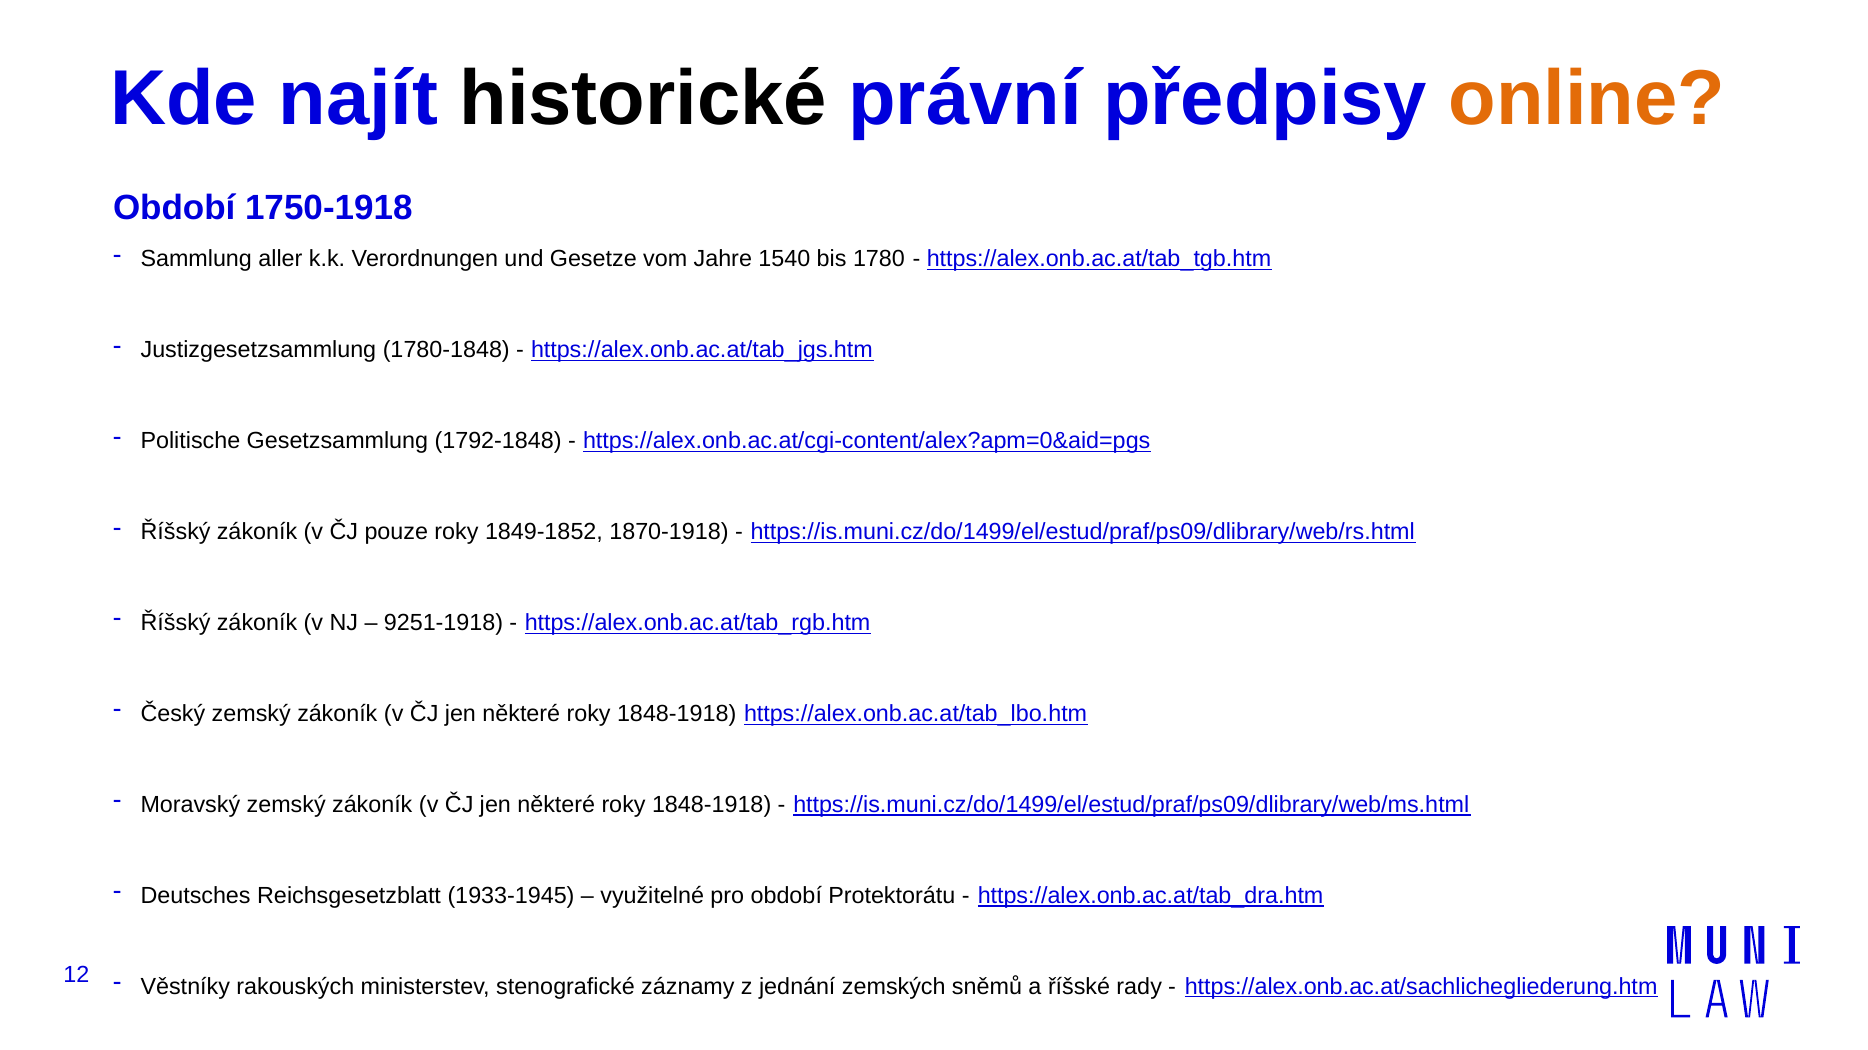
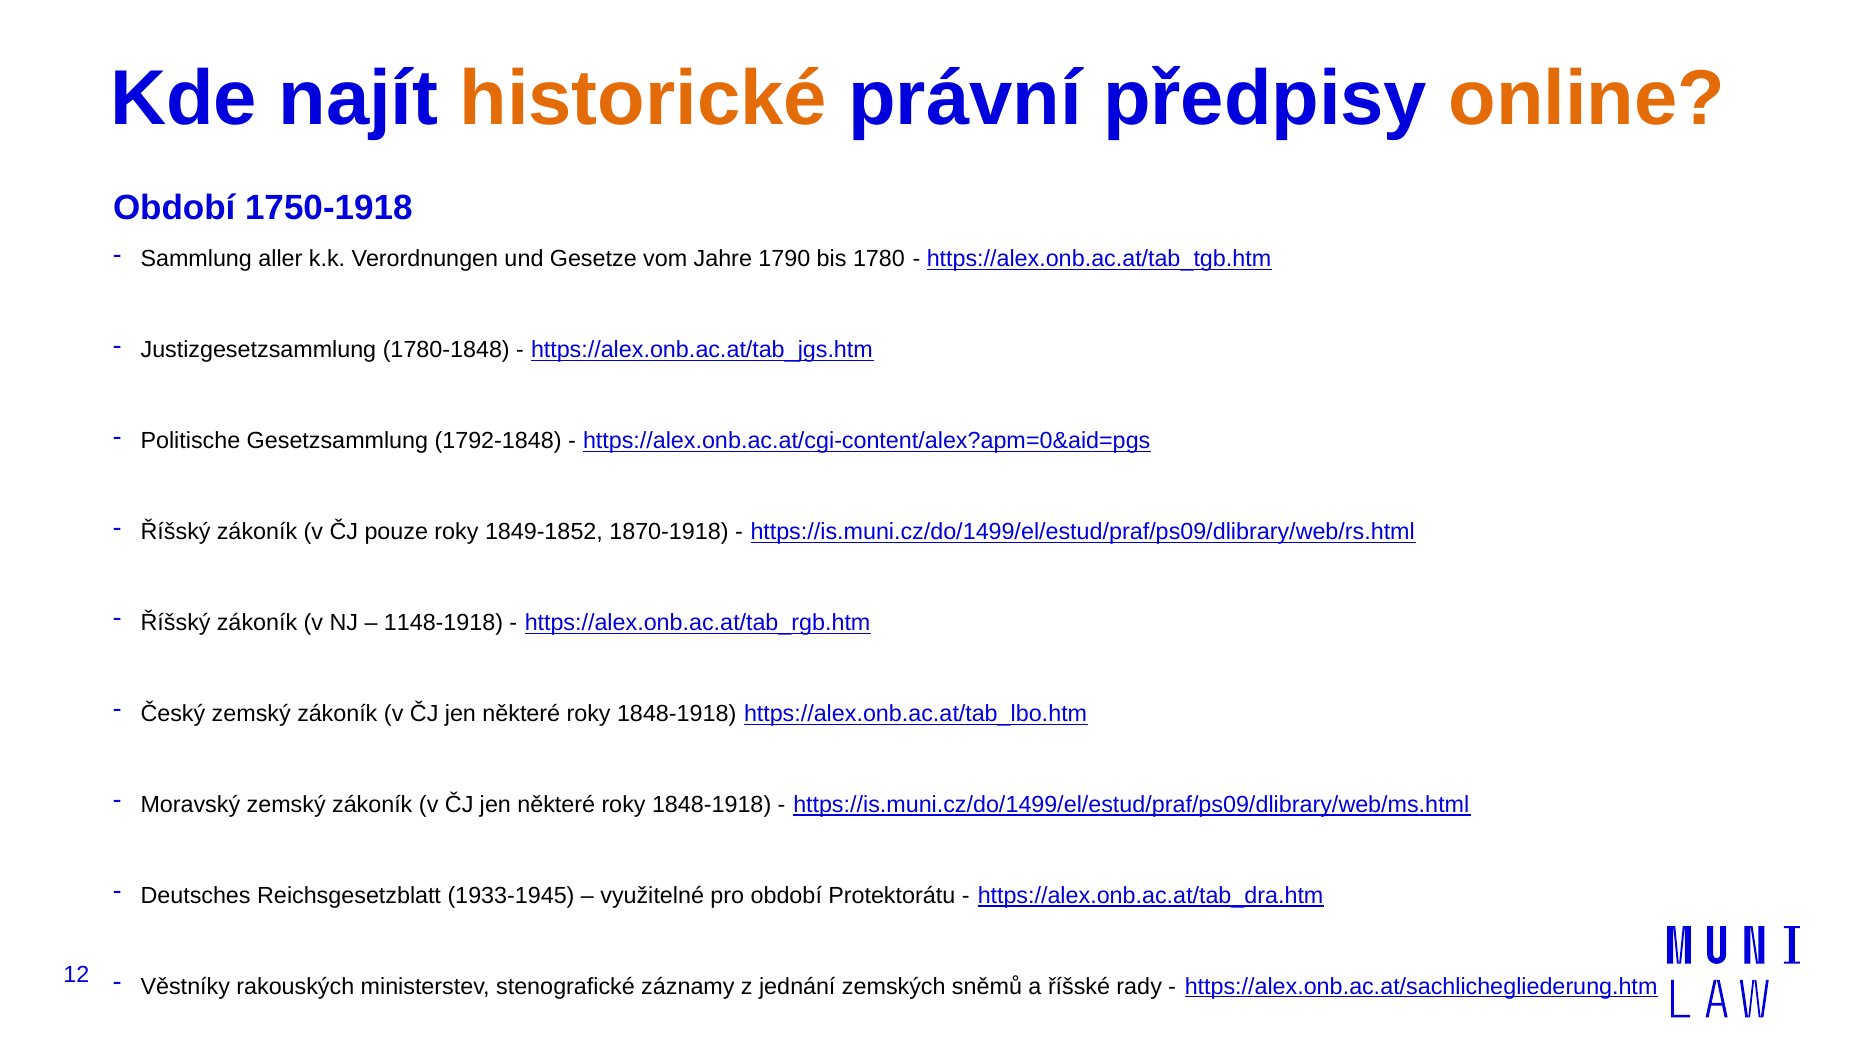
historické colour: black -> orange
1540: 1540 -> 1790
9251-1918: 9251-1918 -> 1148-1918
